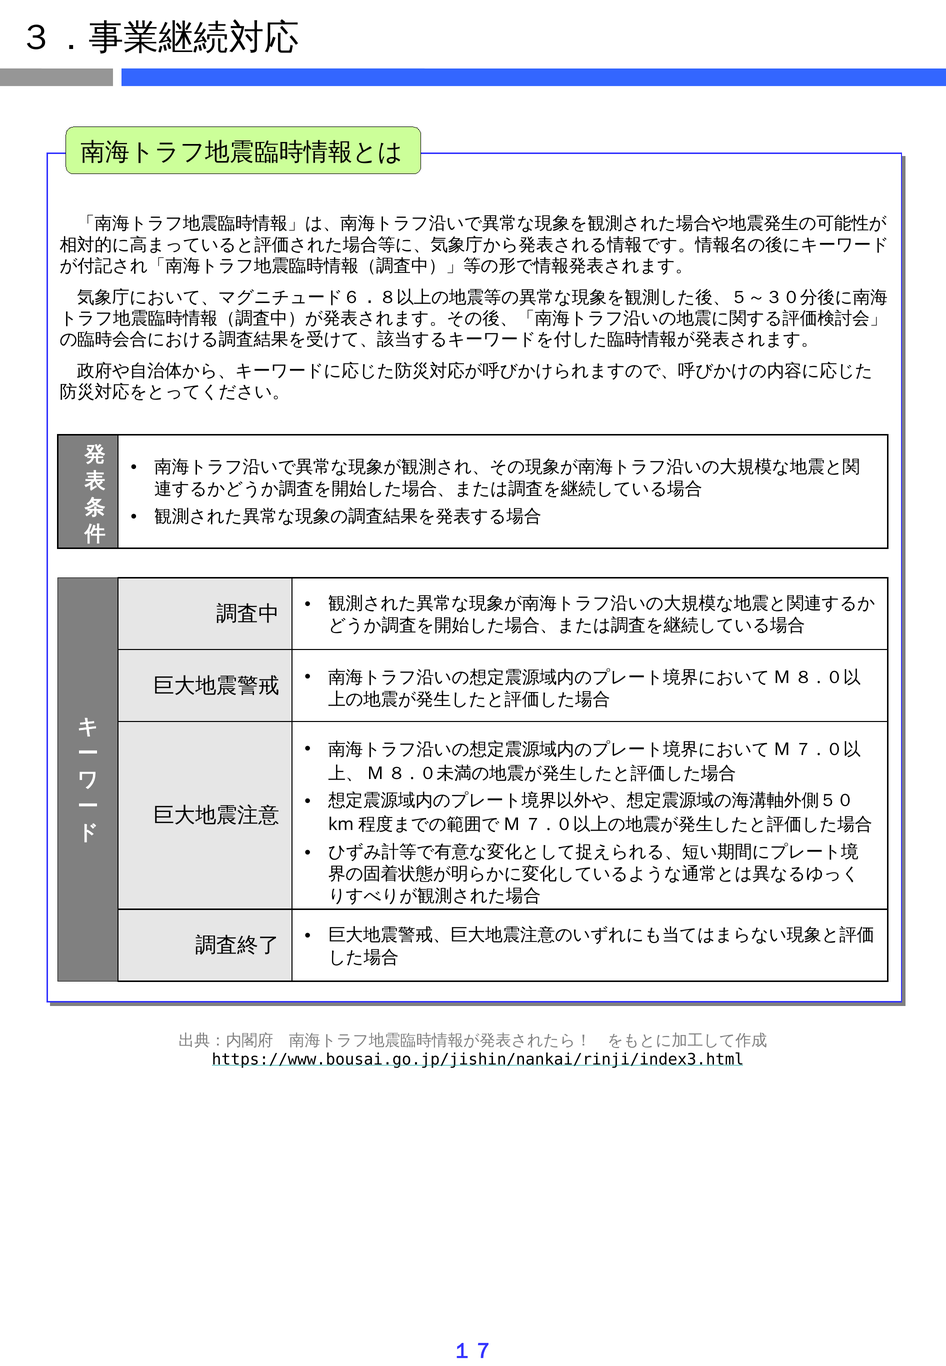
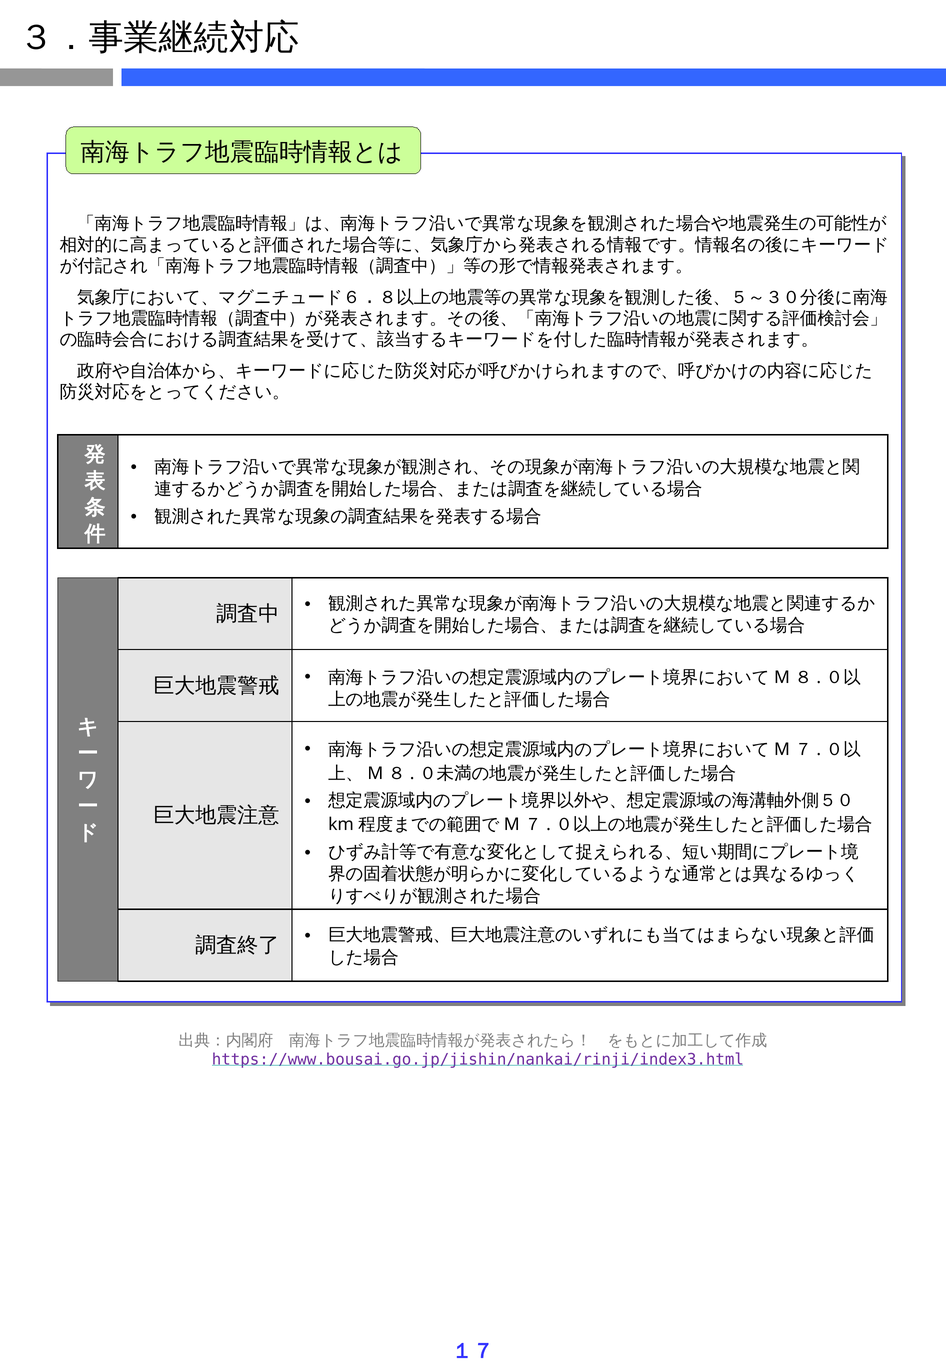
https://www.bousai.go.jp/jishin/nankai/rinji/index3.html colour: black -> purple
